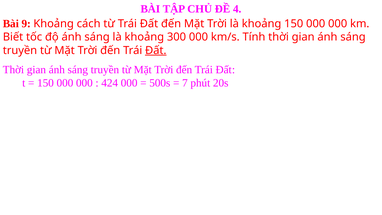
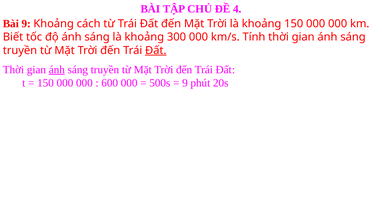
ánh at (57, 70) underline: none -> present
424: 424 -> 600
7 at (185, 83): 7 -> 9
